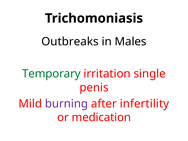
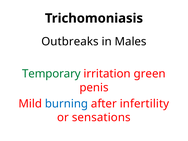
single: single -> green
burning colour: purple -> blue
medication: medication -> sensations
